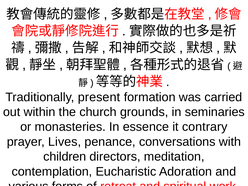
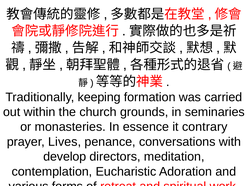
present: present -> keeping
children: children -> develop
